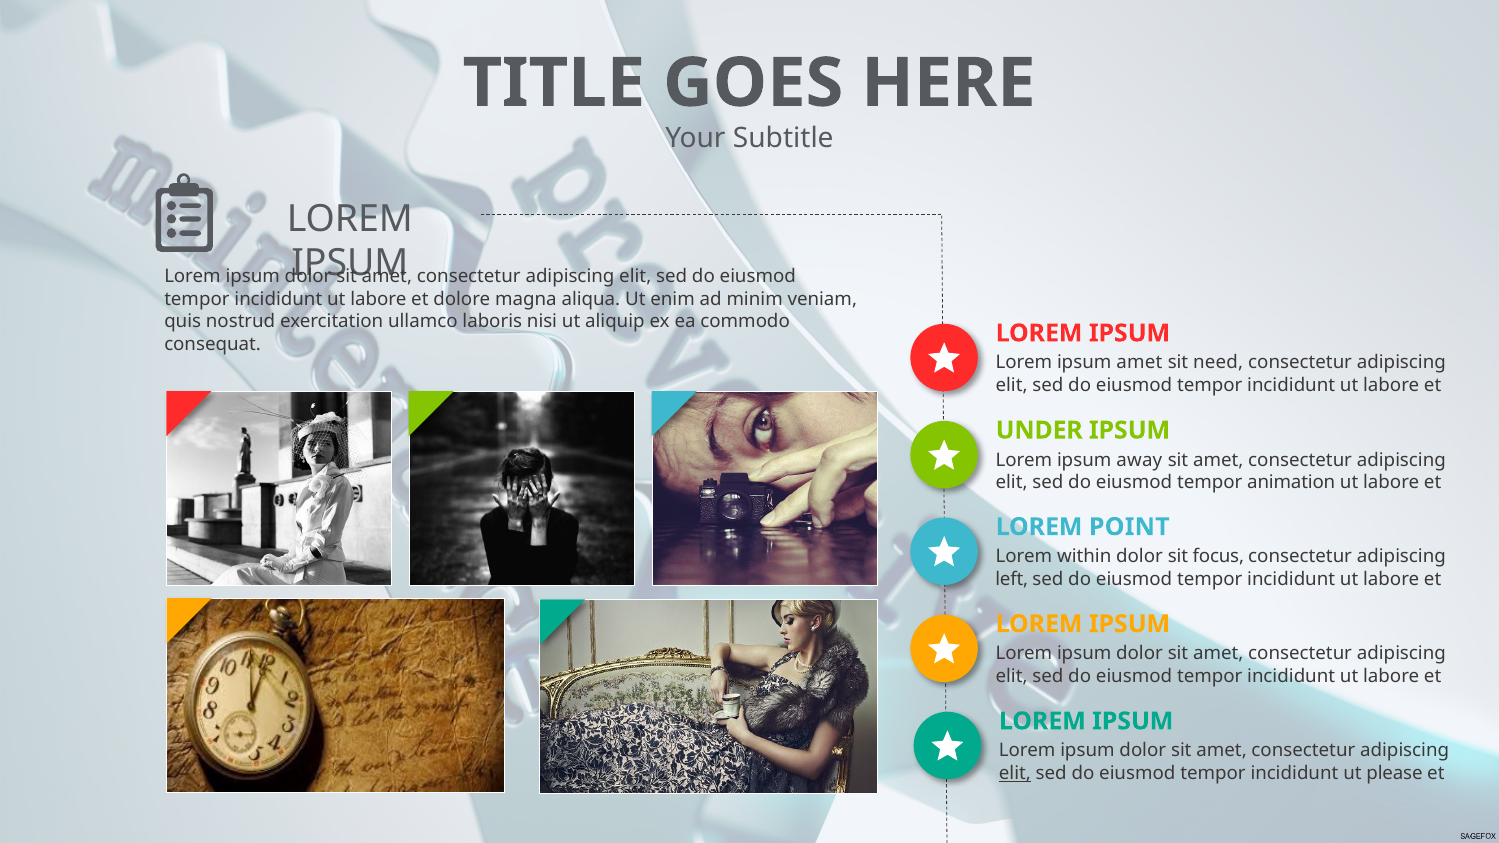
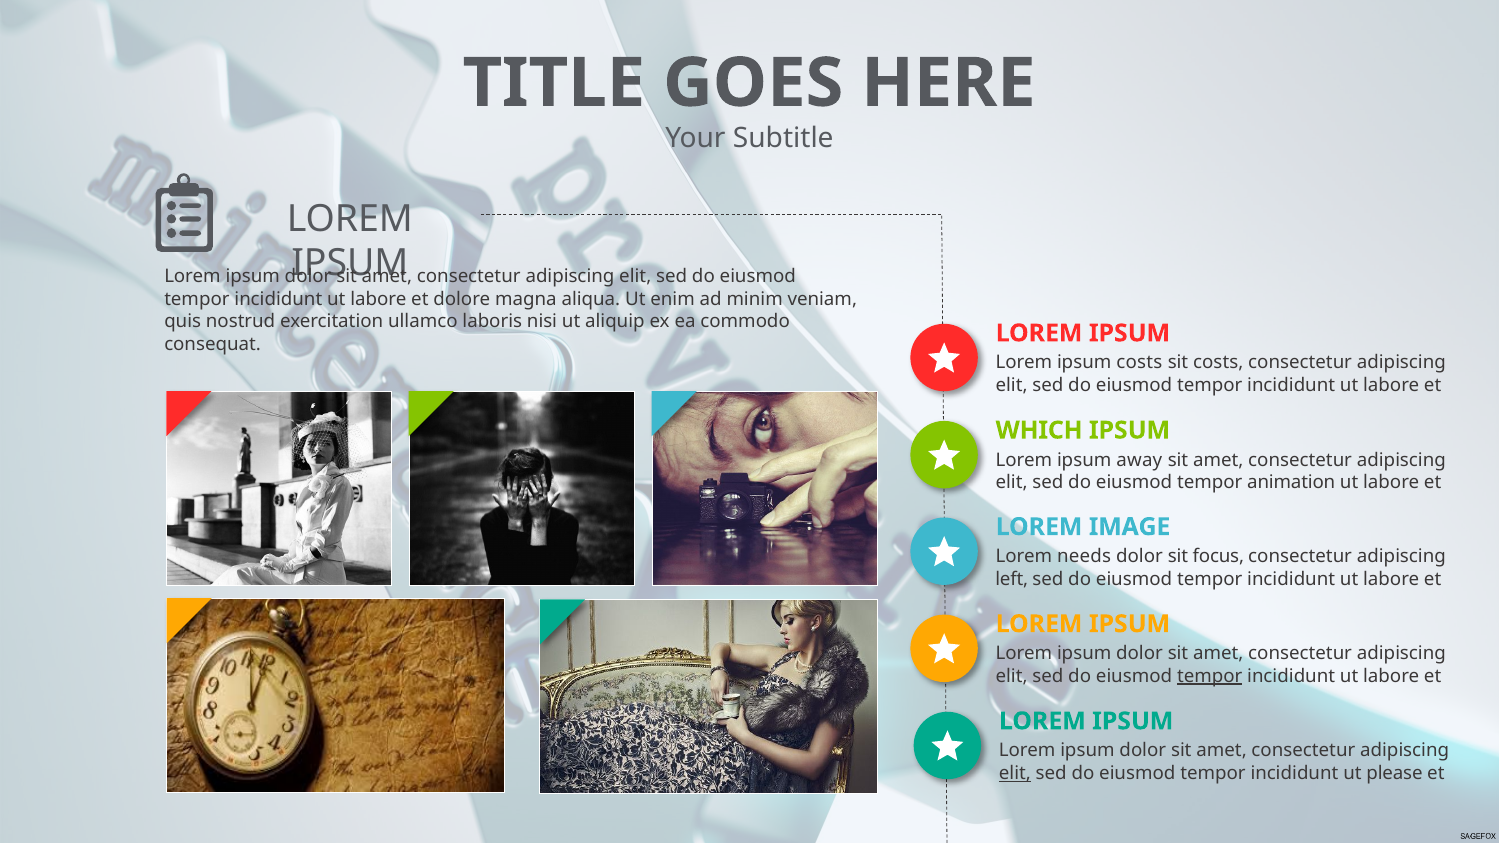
ipsum amet: amet -> costs
sit need: need -> costs
UNDER: UNDER -> WHICH
POINT: POINT -> IMAGE
within: within -> needs
tempor at (1210, 676) underline: none -> present
